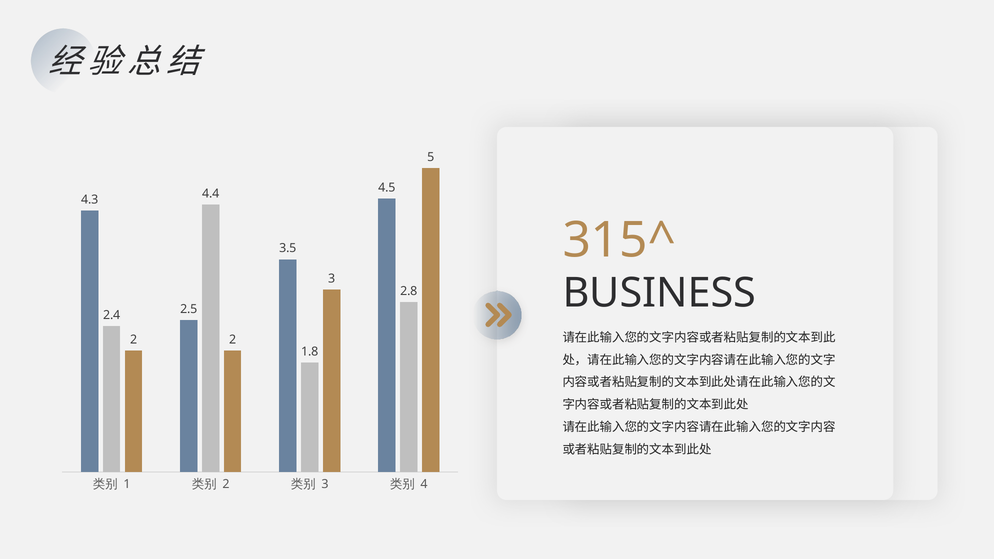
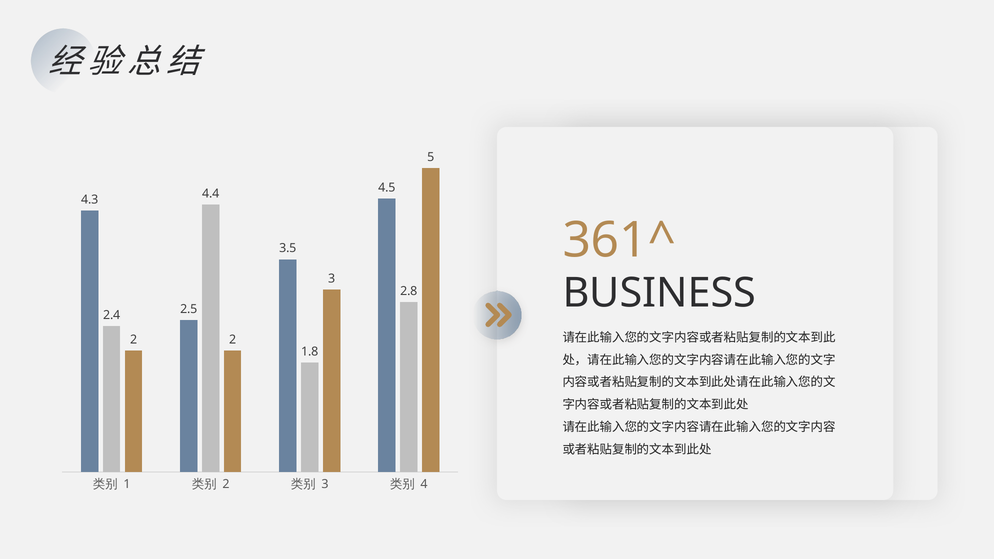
315^: 315^ -> 361^
